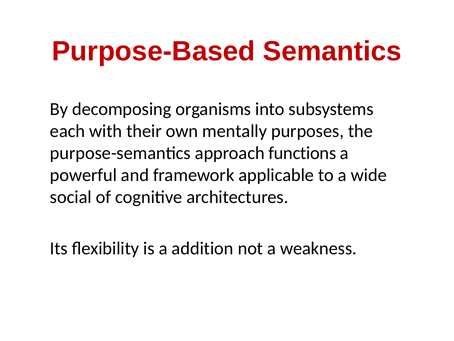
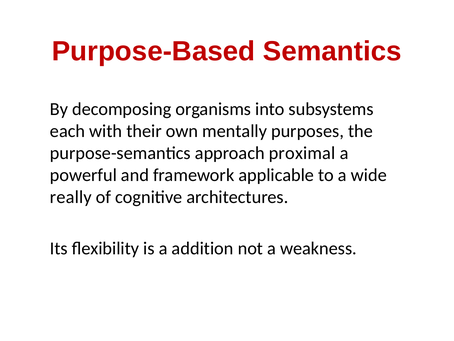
functions: functions -> proximal
social: social -> really
